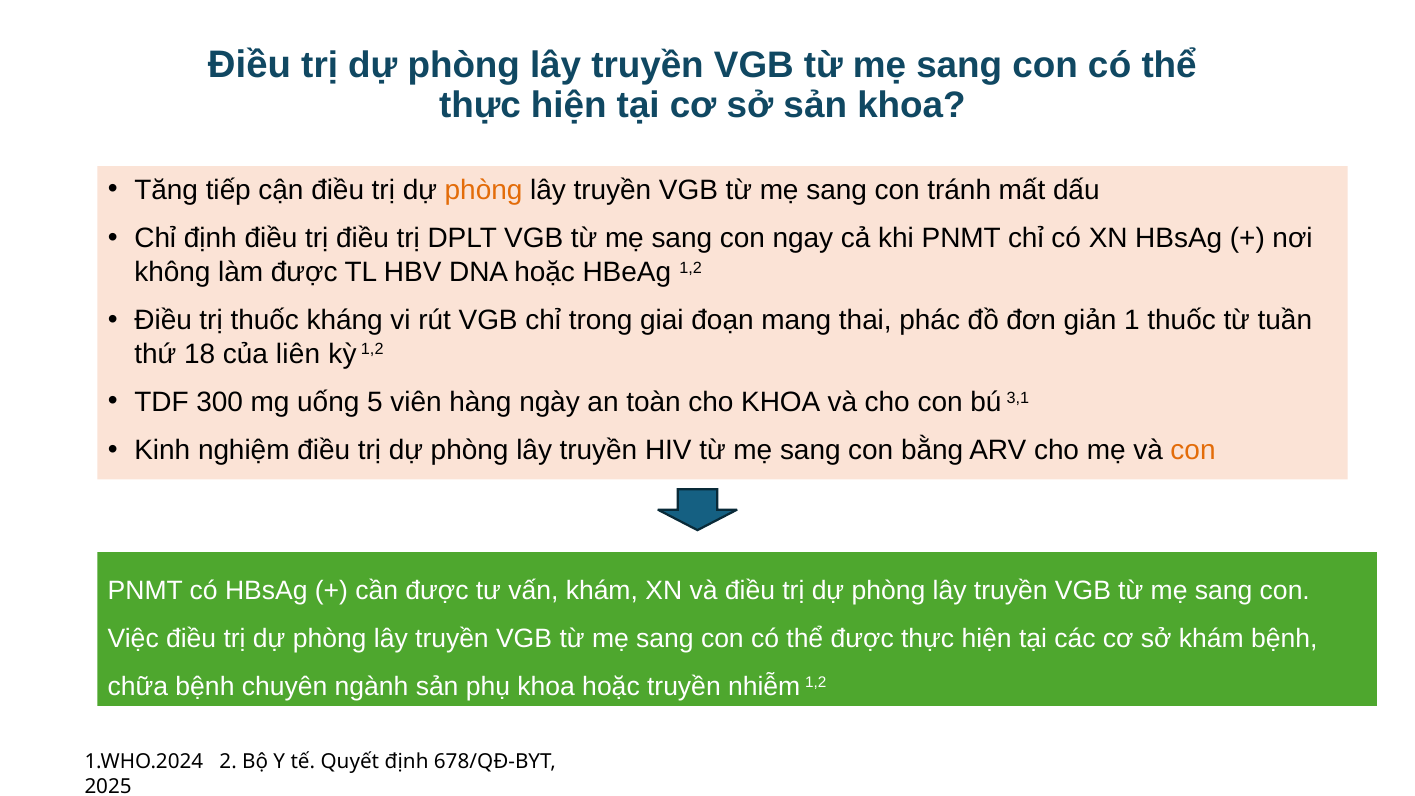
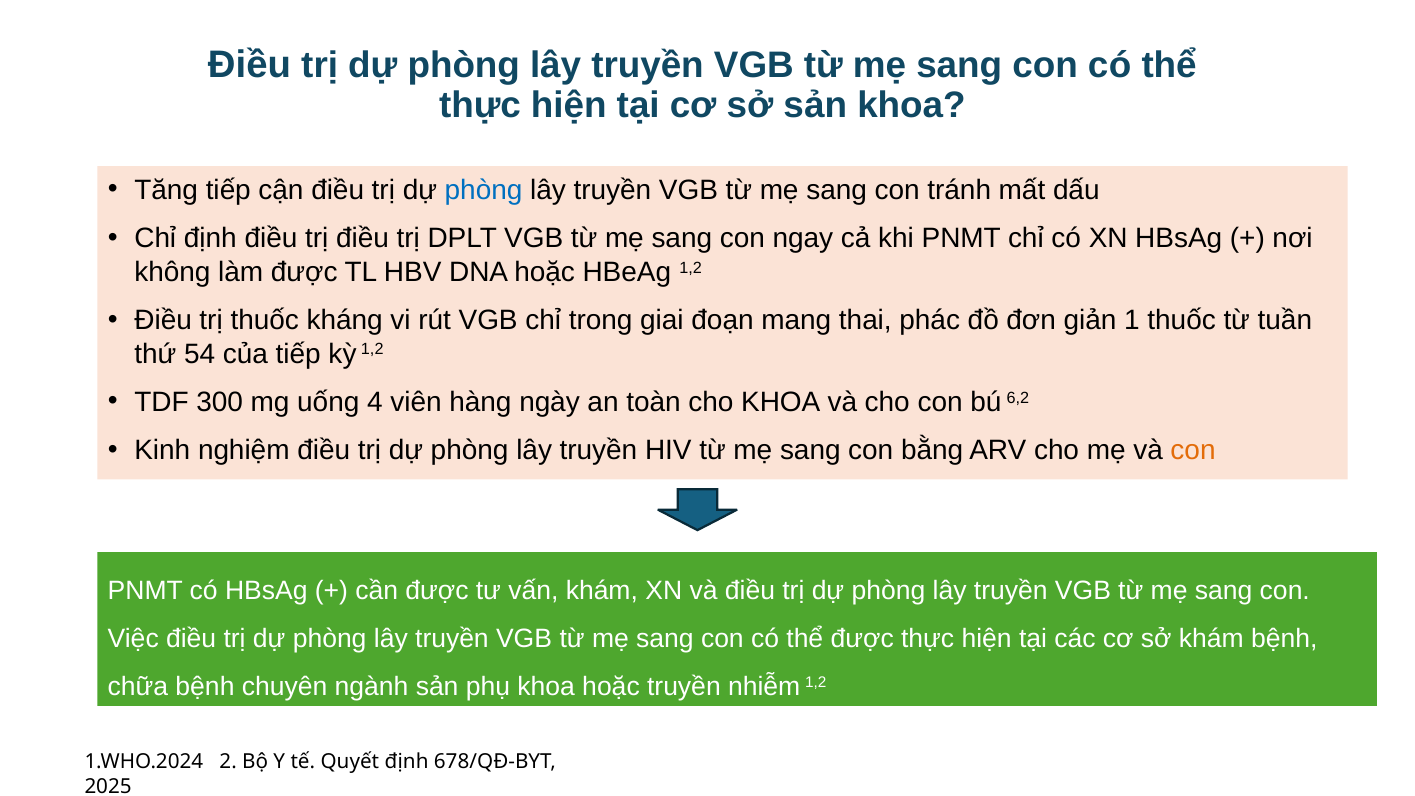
phòng at (484, 190) colour: orange -> blue
18: 18 -> 54
của liên: liên -> tiếp
5: 5 -> 4
3,1: 3,1 -> 6,2
